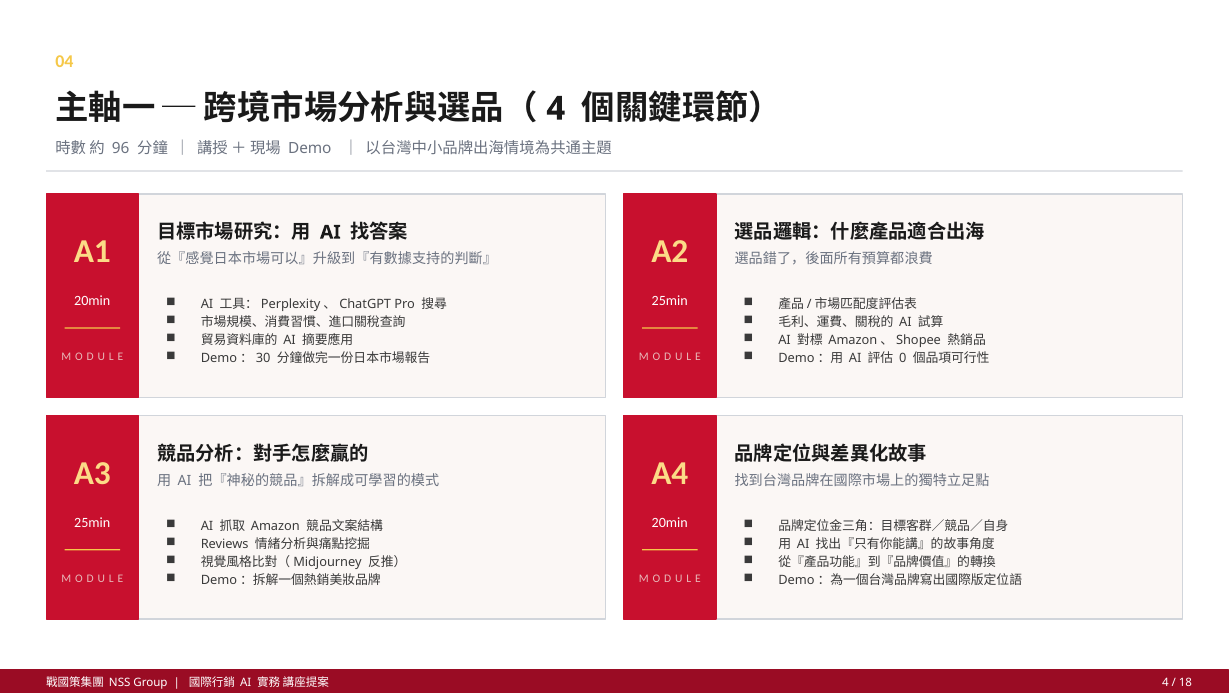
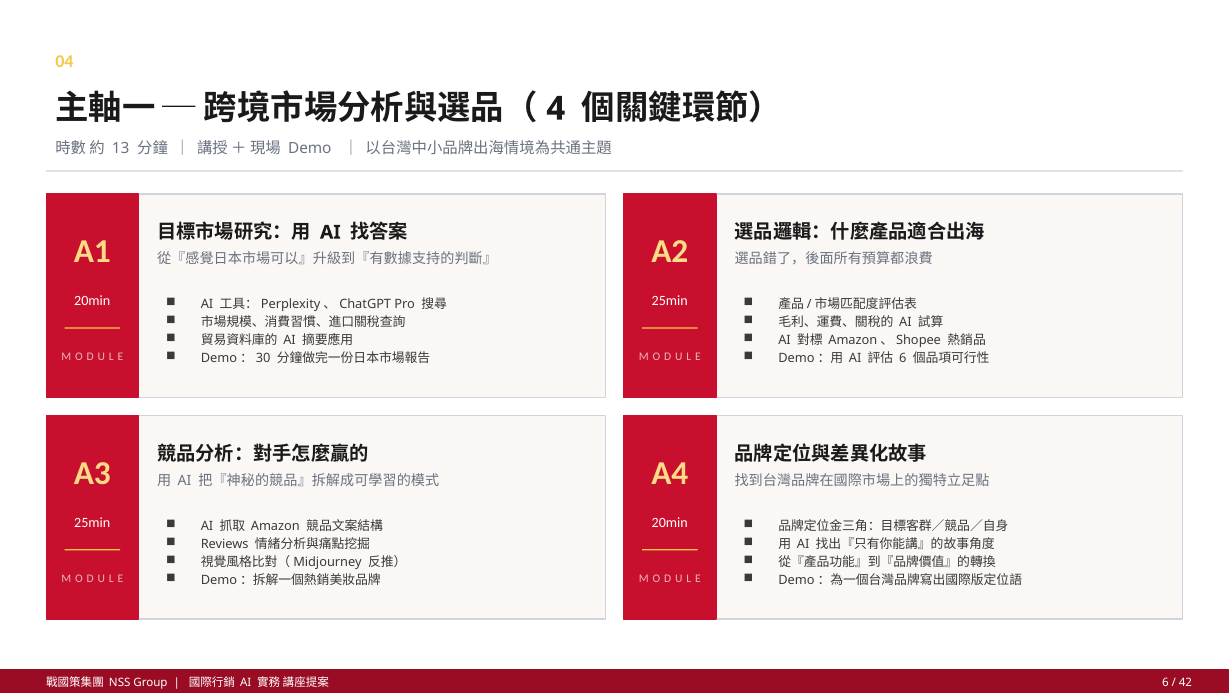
96: 96 -> 13
0 at (903, 358): 0 -> 6
4 at (1165, 682): 4 -> 6
18: 18 -> 42
